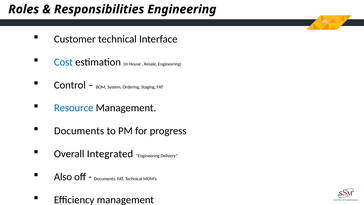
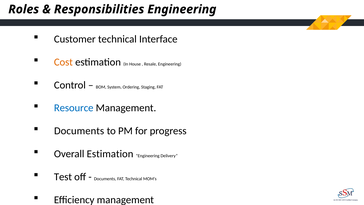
Cost colour: blue -> orange
Overall Integrated: Integrated -> Estimation
Also: Also -> Test
